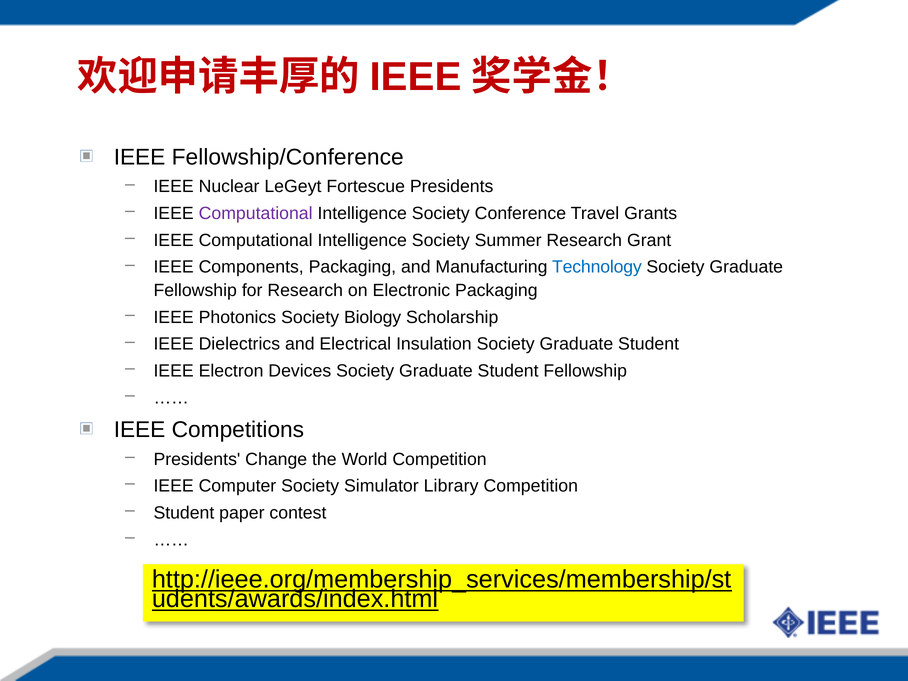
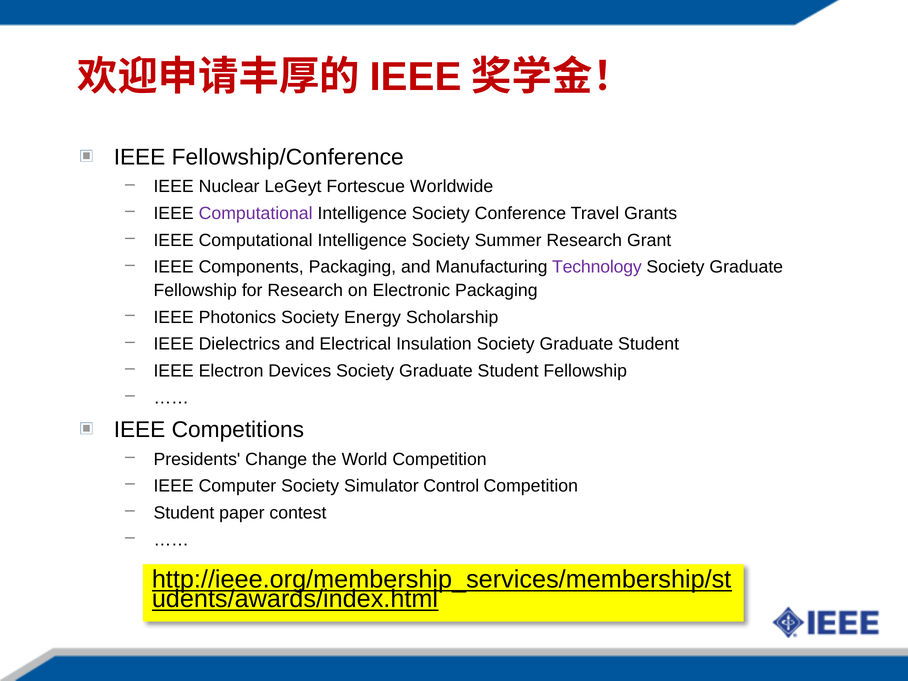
Fortescue Presidents: Presidents -> Worldwide
Technology colour: blue -> purple
Biology: Biology -> Energy
Library: Library -> Control
